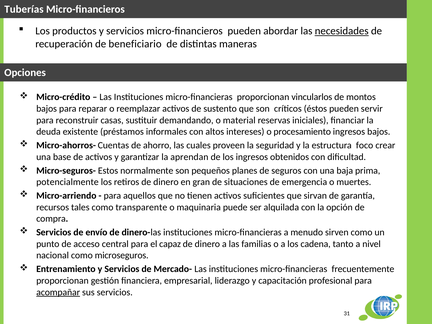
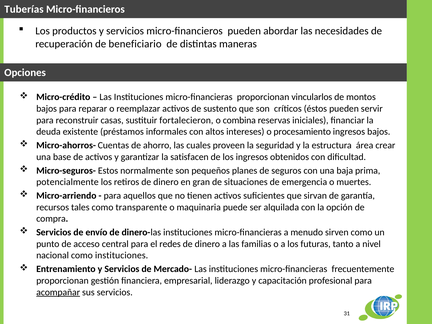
necesidades underline: present -> none
demandando: demandando -> fortalecieron
material: material -> combina
foco: foco -> área
aprendan: aprendan -> satisfacen
capaz: capaz -> redes
cadena: cadena -> futuras
como microseguros: microseguros -> instituciones
